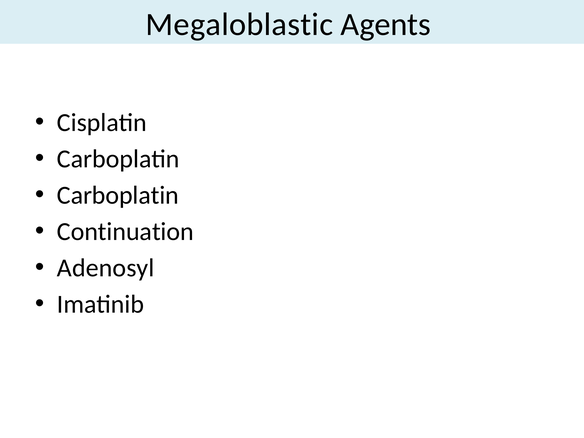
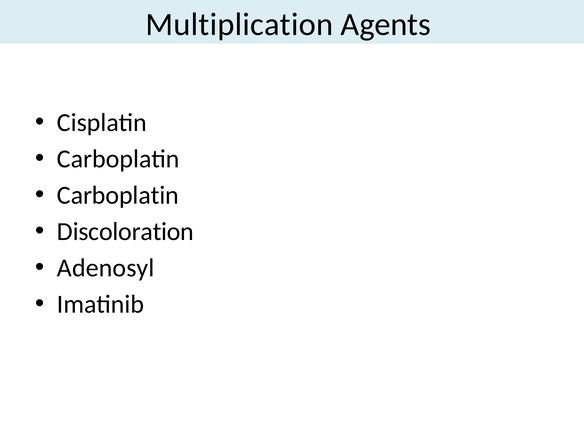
Megaloblastic: Megaloblastic -> Multiplication
Continuation: Continuation -> Discoloration
